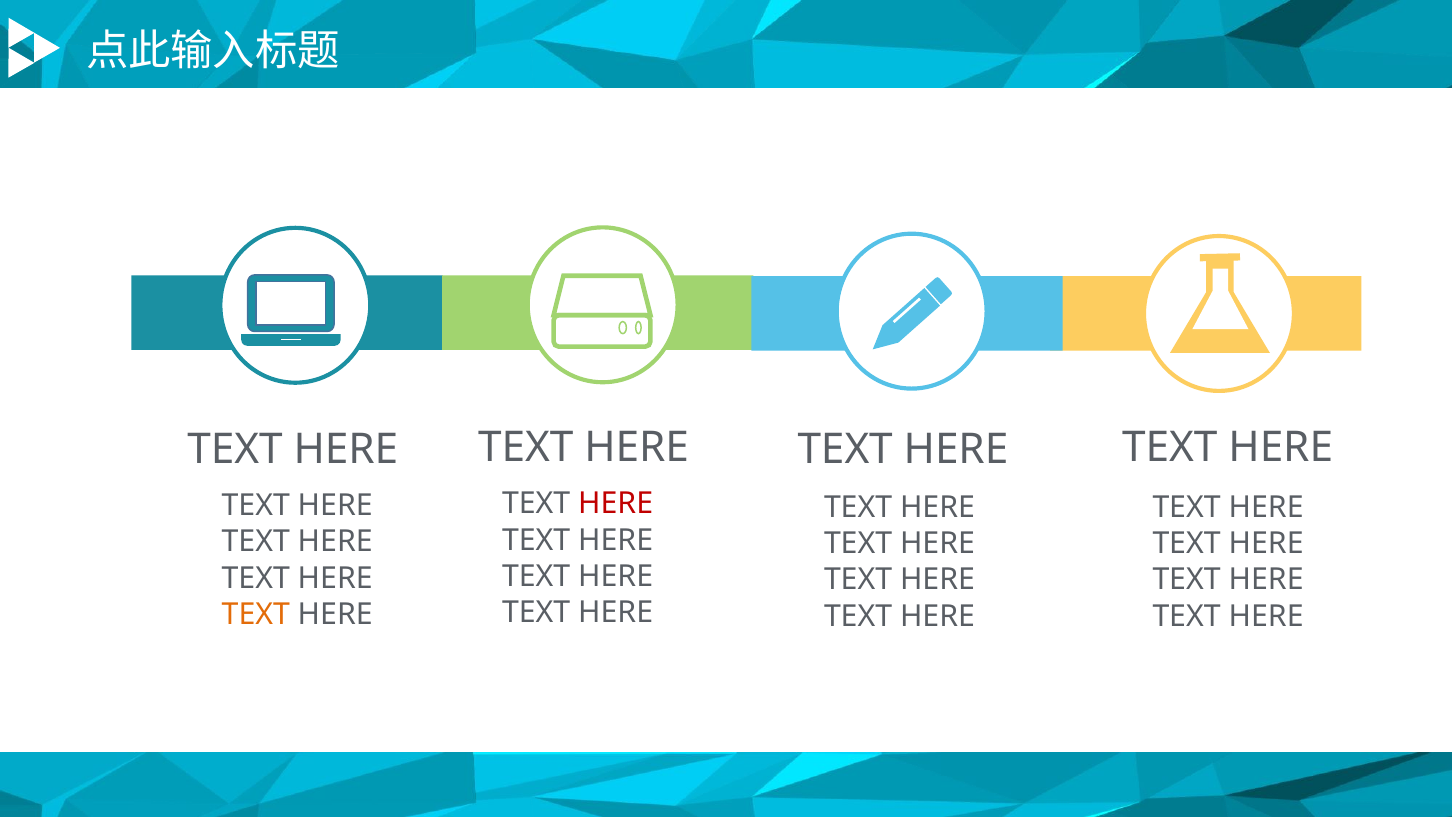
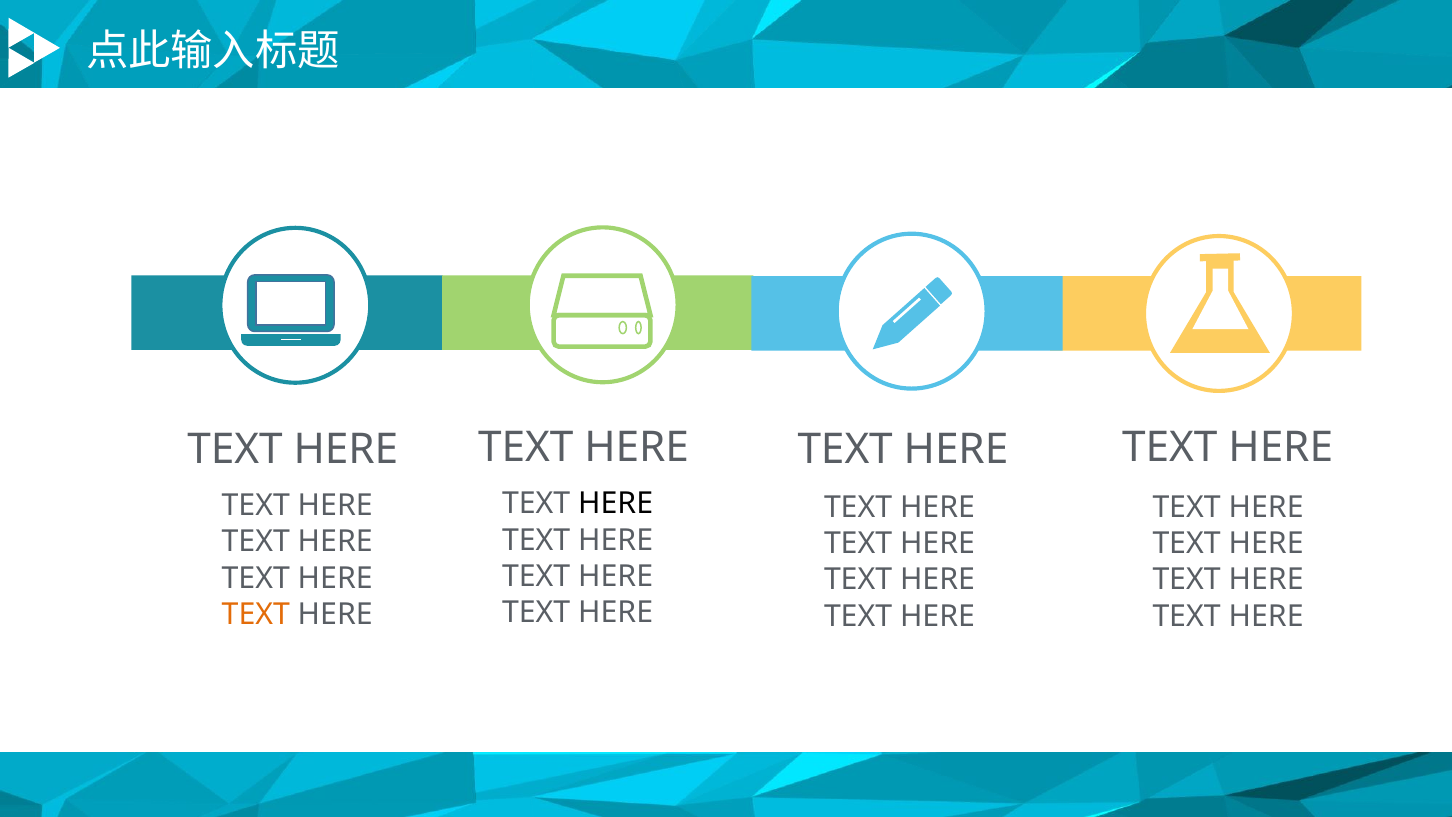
HERE at (616, 504) colour: red -> black
